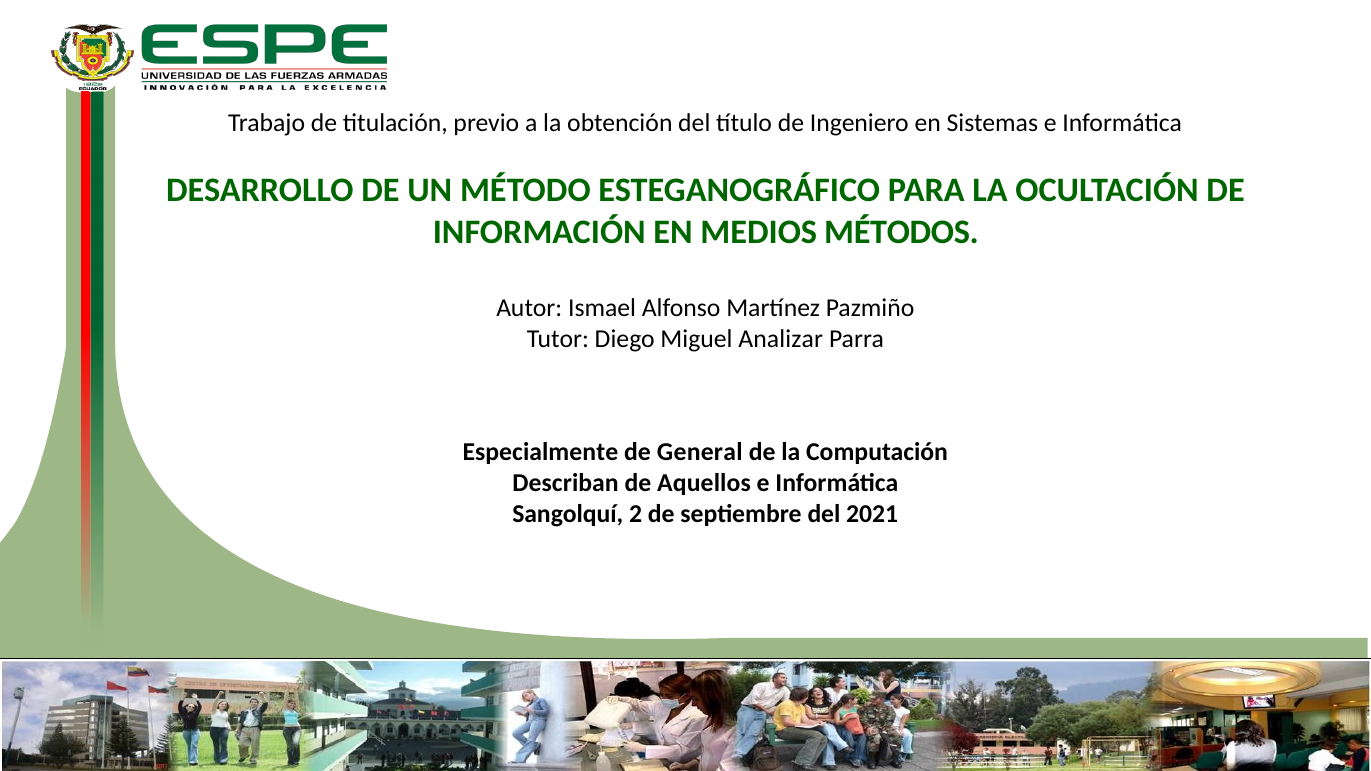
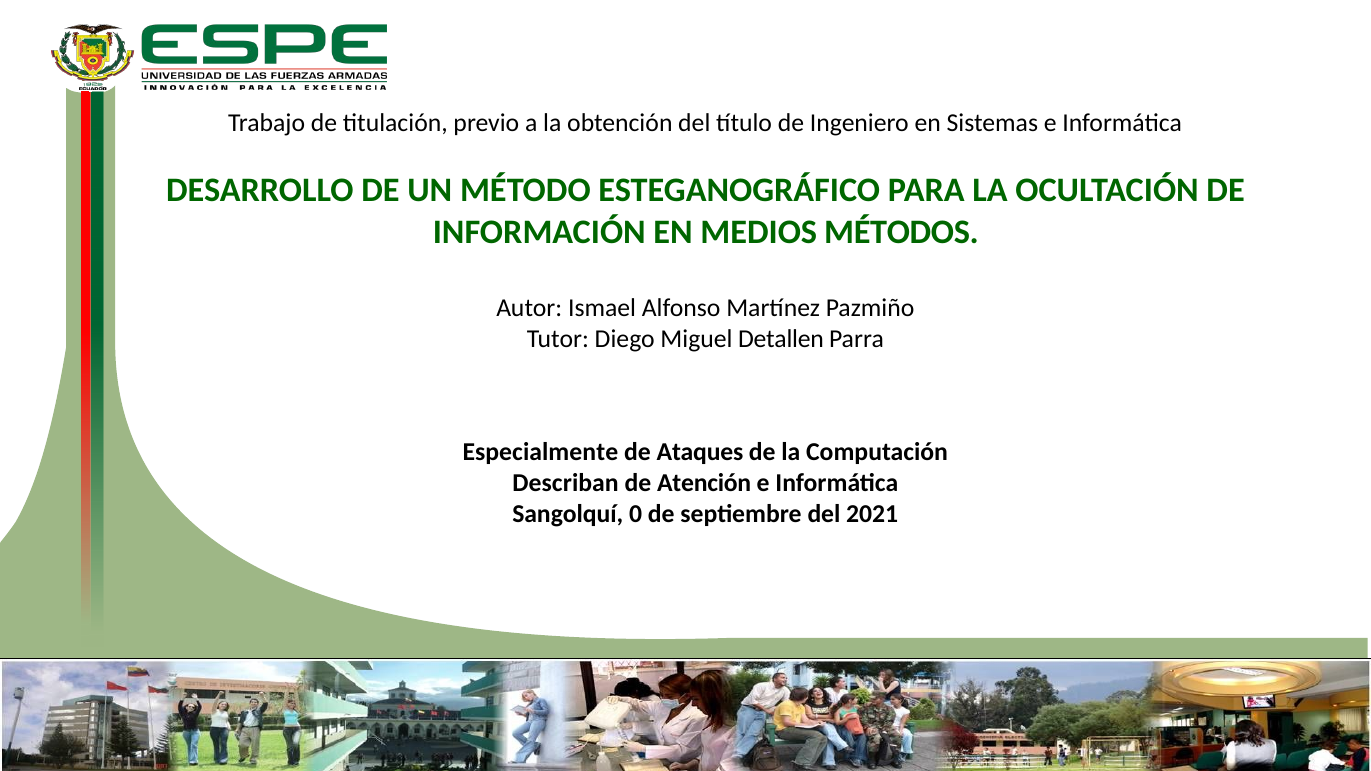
Analizar: Analizar -> Detallen
General: General -> Ataques
Aquellos: Aquellos -> Atención
2: 2 -> 0
